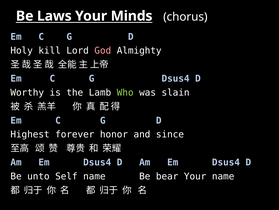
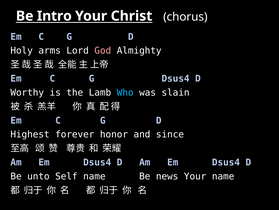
Laws: Laws -> Intro
Minds: Minds -> Christ
kill: kill -> arms
Who colour: light green -> light blue
bear: bear -> news
